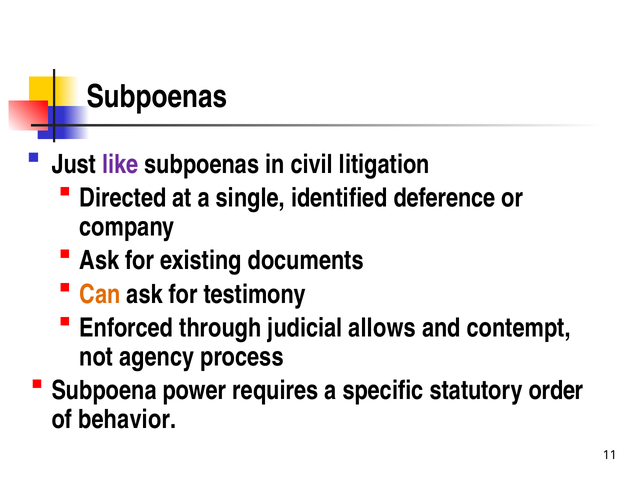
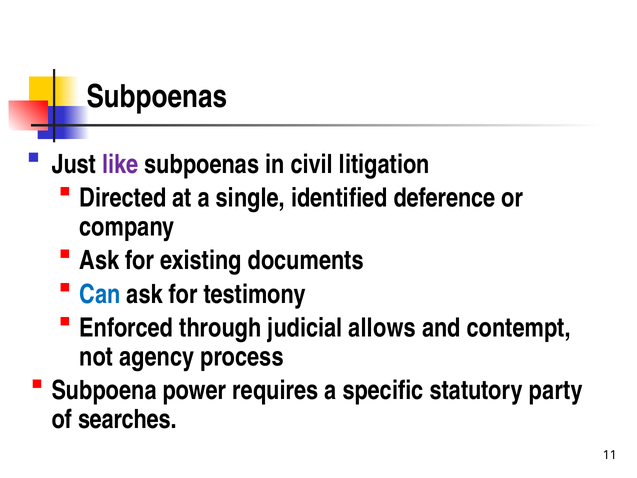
Can colour: orange -> blue
order: order -> party
behavior: behavior -> searches
